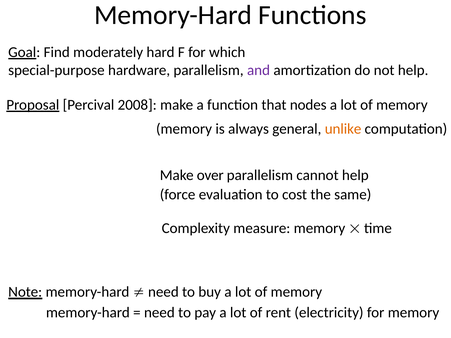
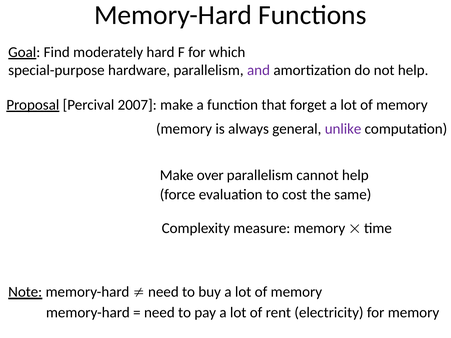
2008: 2008 -> 2007
nodes: nodes -> forget
unlike colour: orange -> purple
